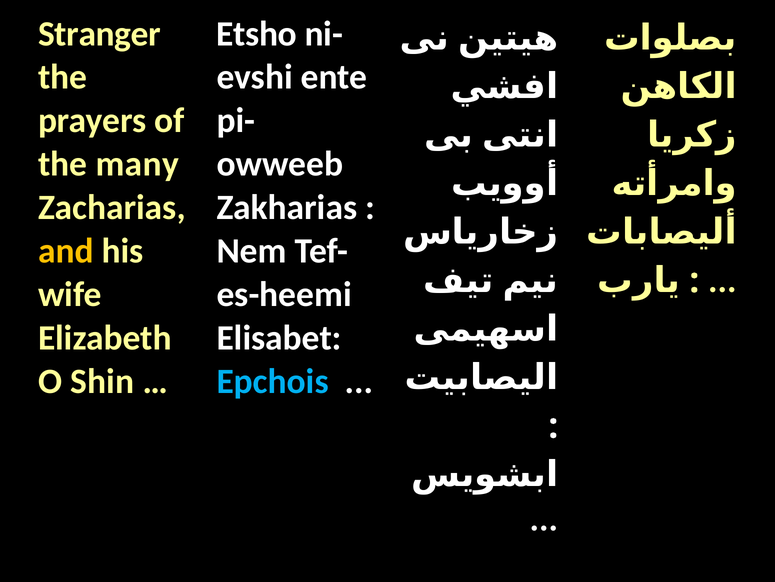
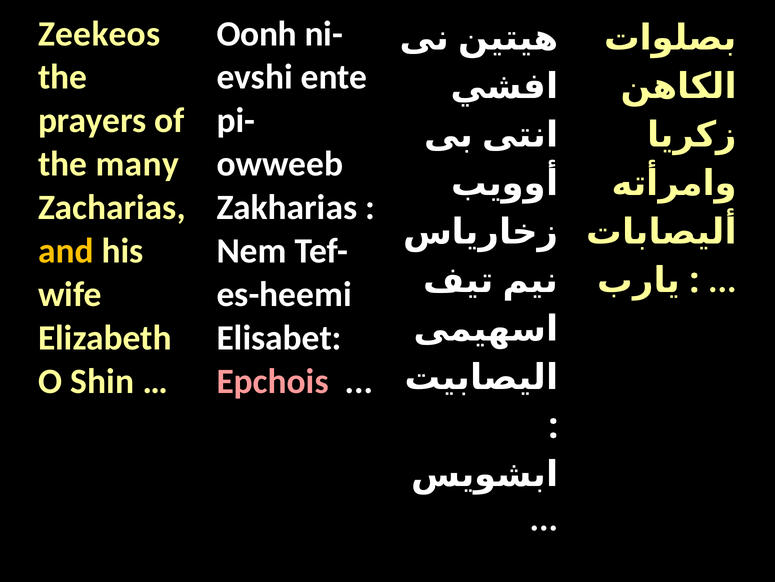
Stranger: Stranger -> Zeekeos
Etsho: Etsho -> Oonh
Epchois colour: light blue -> pink
